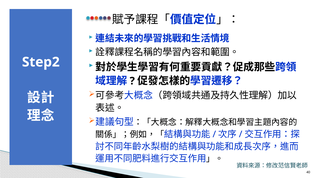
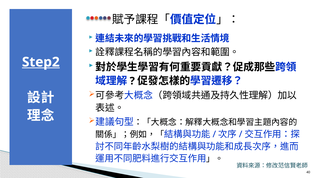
Step2 underline: none -> present
